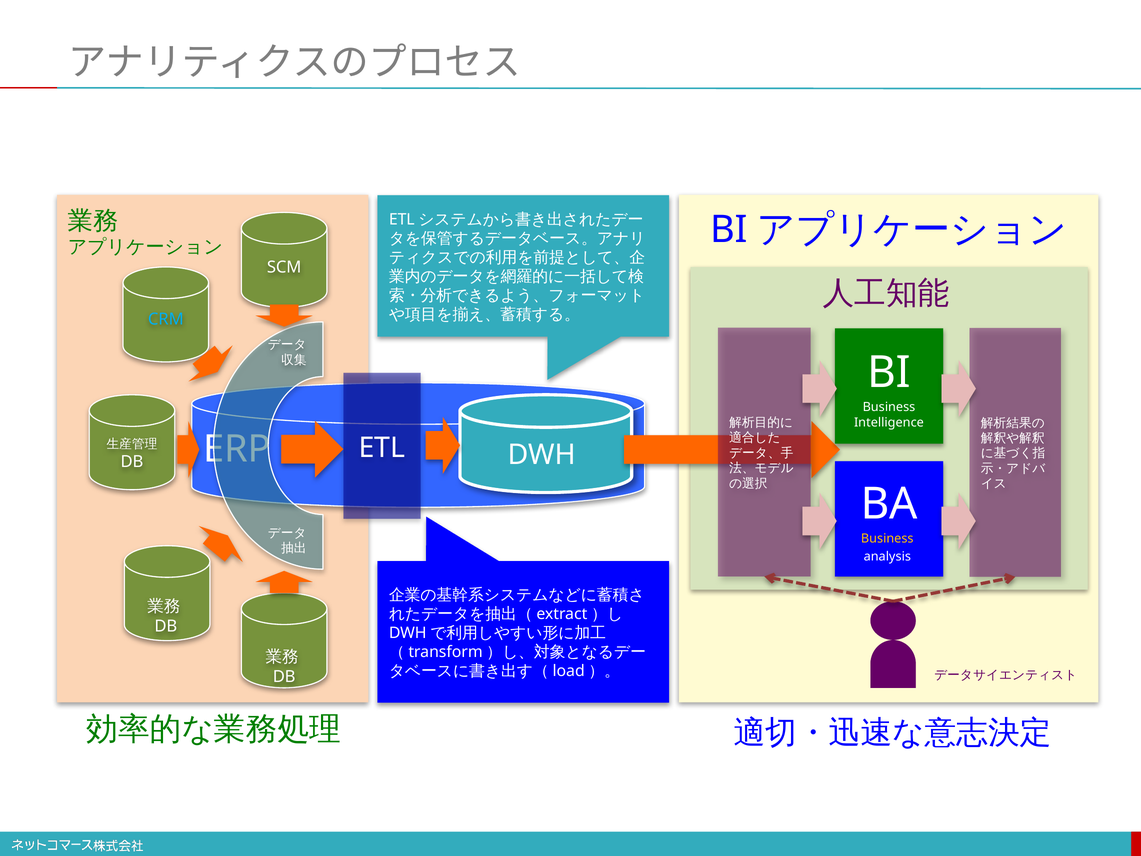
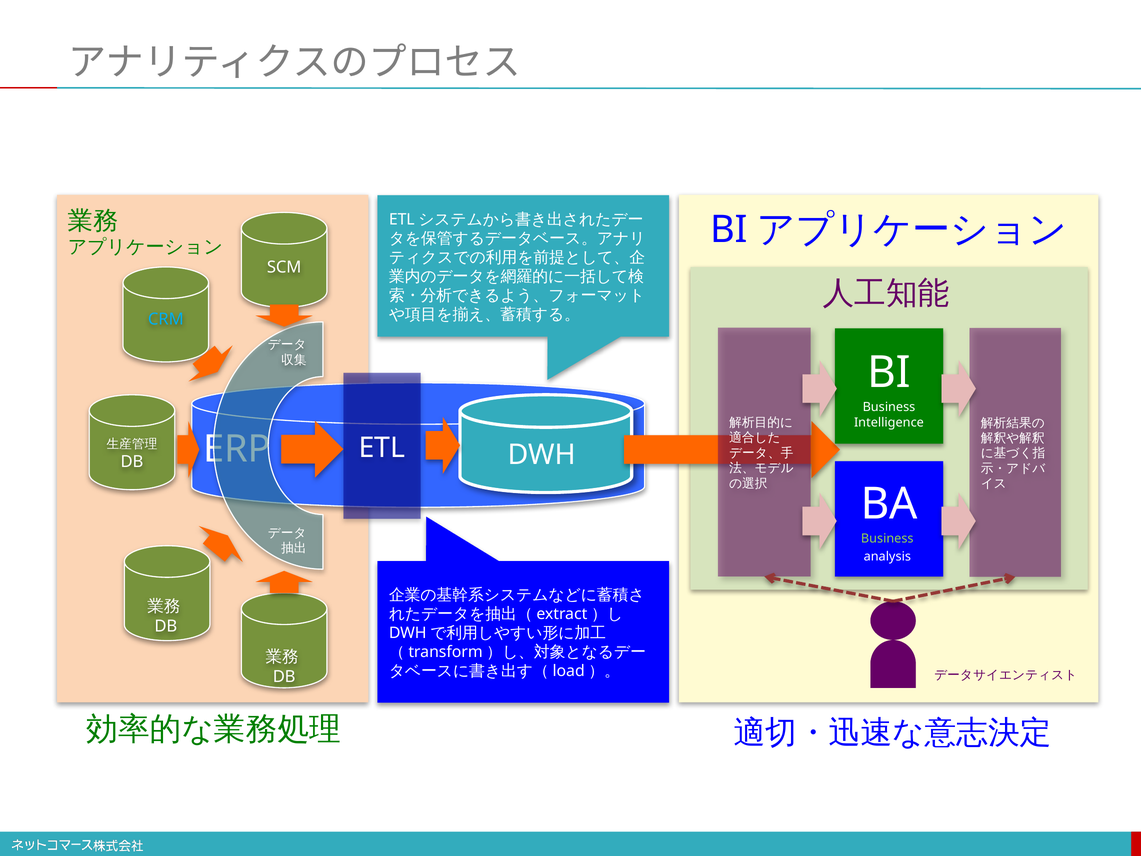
Business at (887, 539) colour: yellow -> light green
